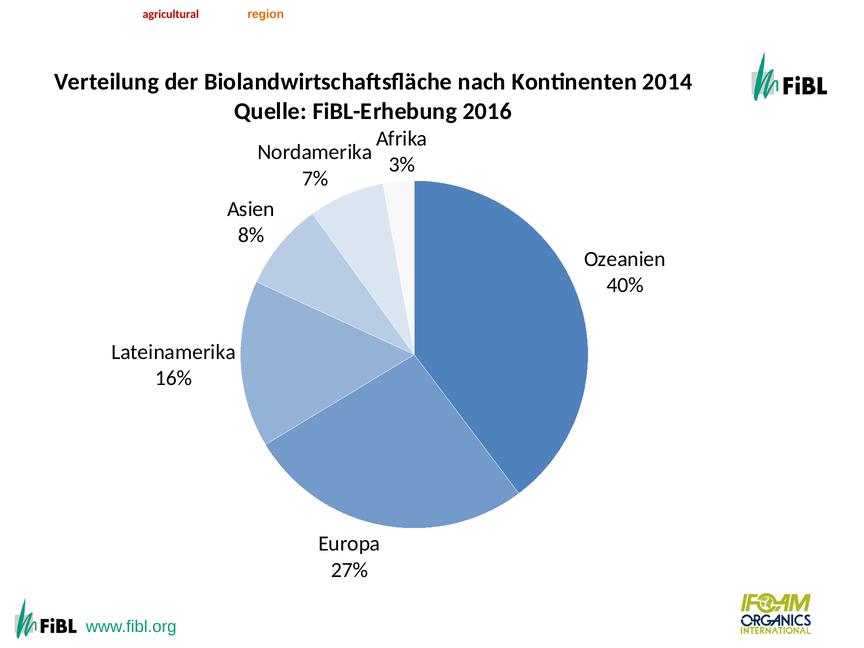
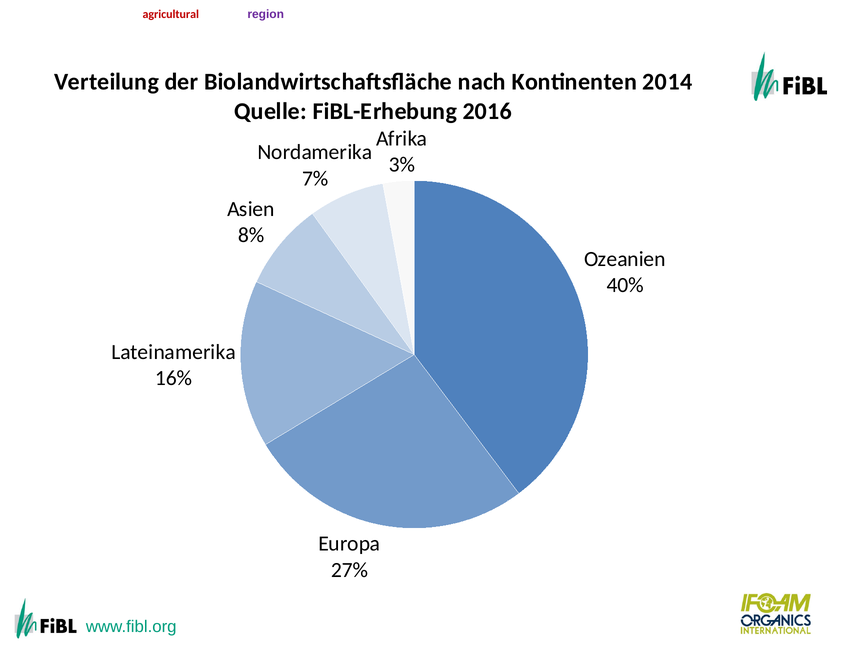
region colour: orange -> purple
